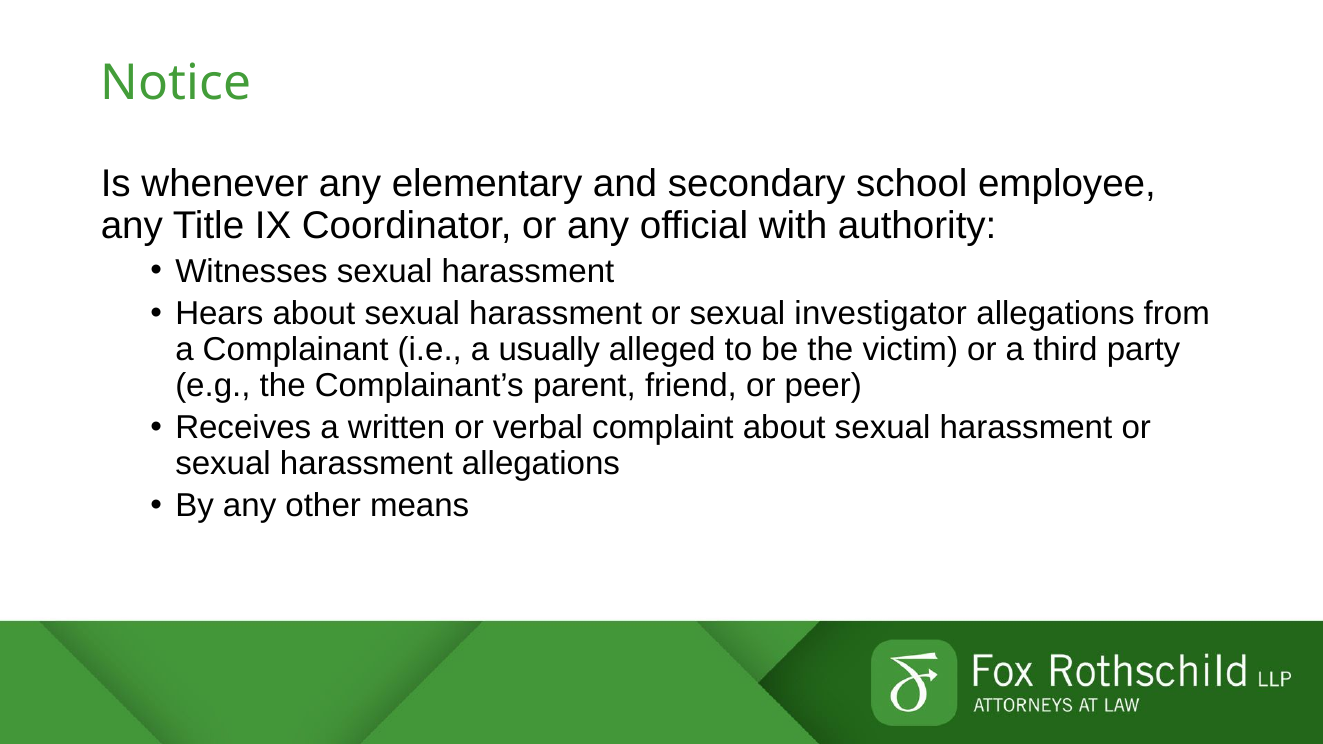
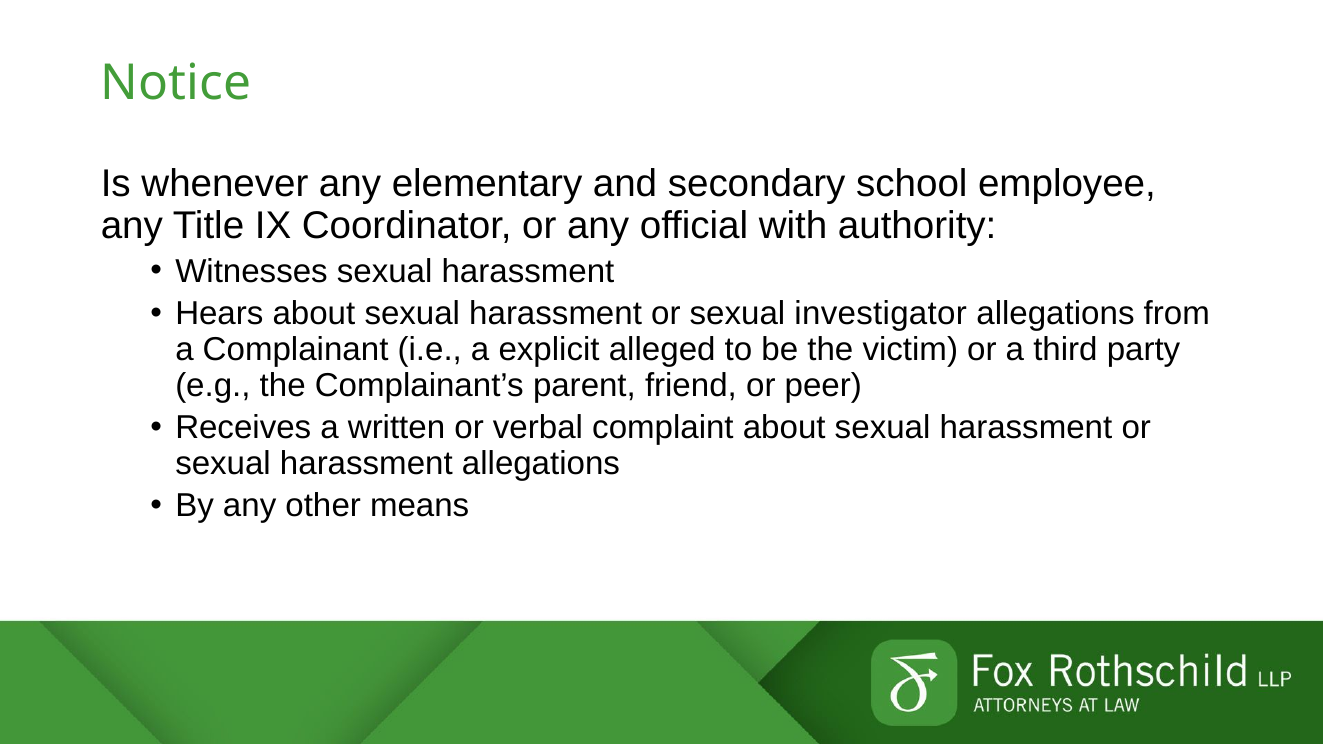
usually: usually -> explicit
